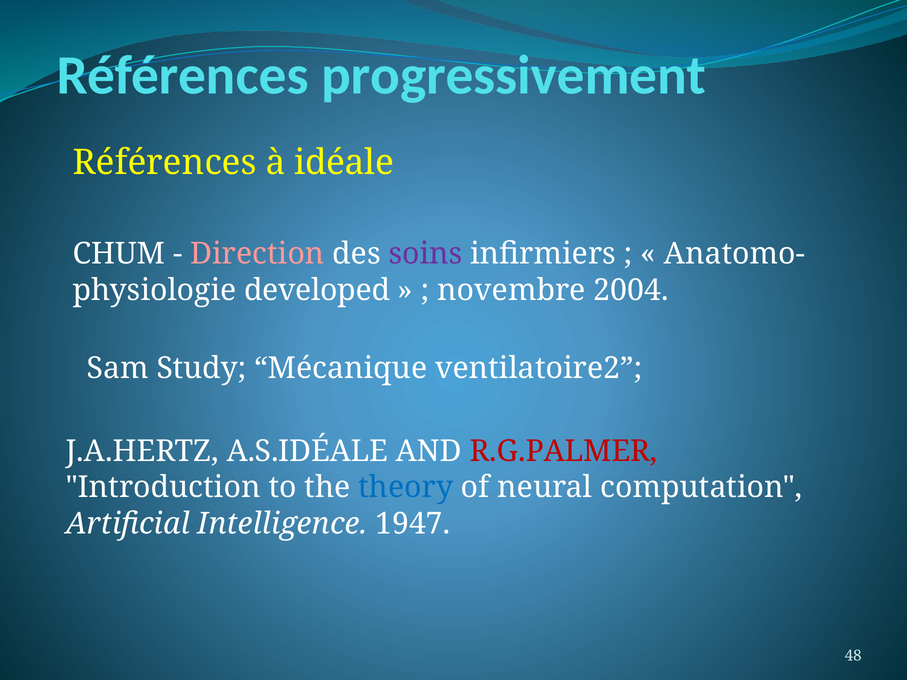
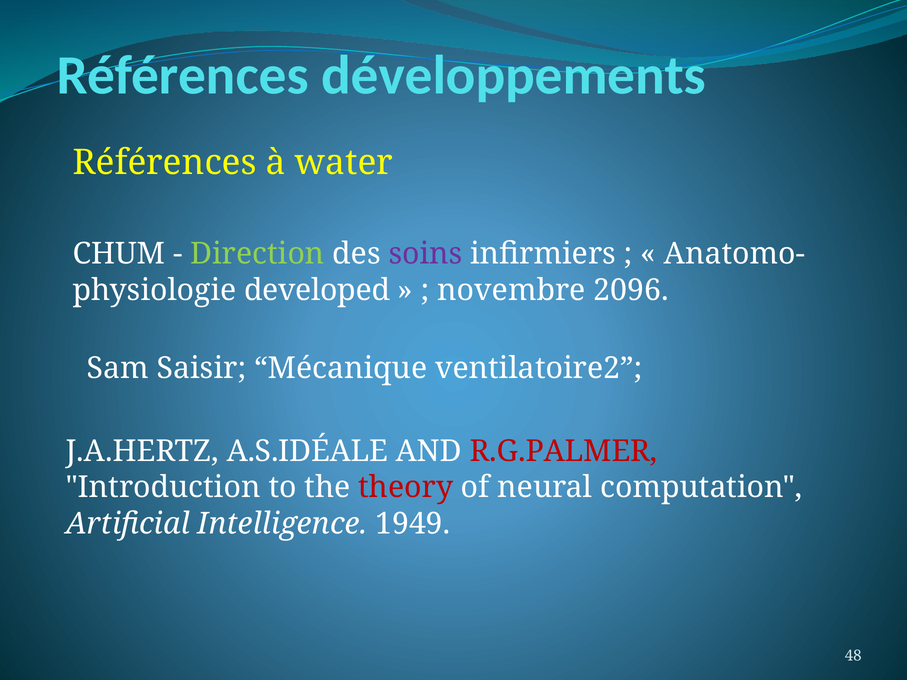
progressivement: progressivement -> développements
idéale: idéale -> water
Direction colour: pink -> light green
2004: 2004 -> 2096
Study: Study -> Saisir
theory colour: blue -> red
1947: 1947 -> 1949
